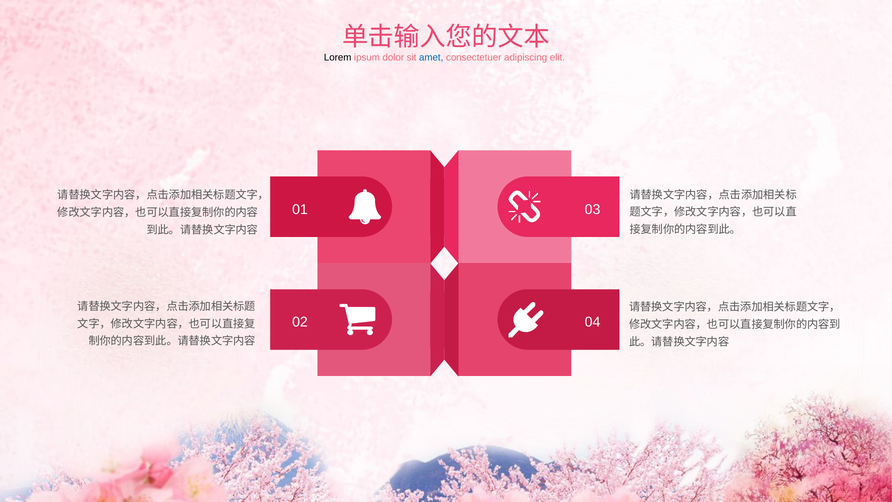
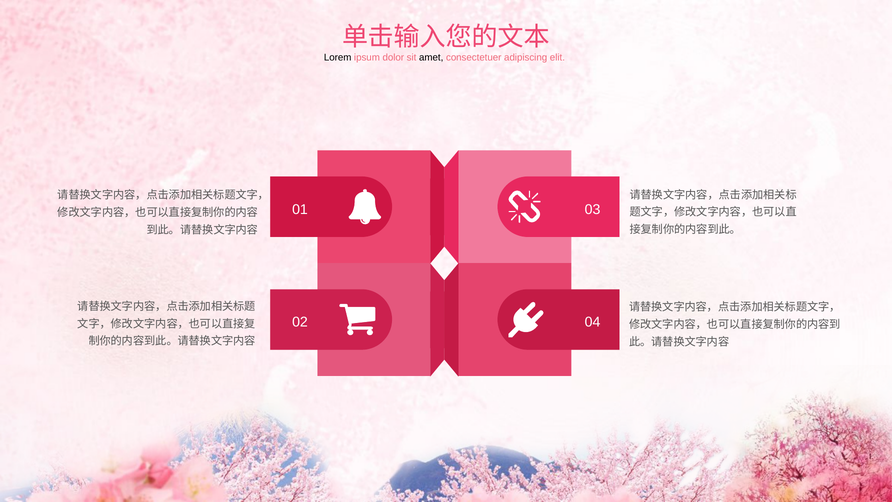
amet colour: blue -> black
